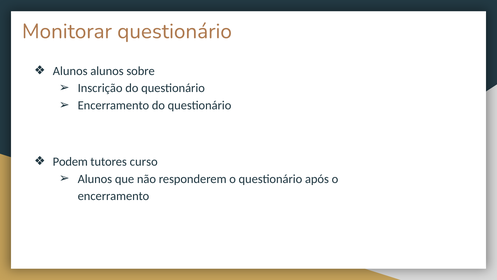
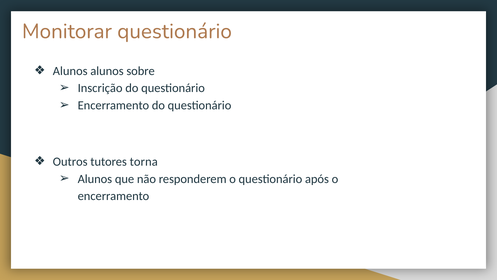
Podem: Podem -> Outros
curso: curso -> torna
